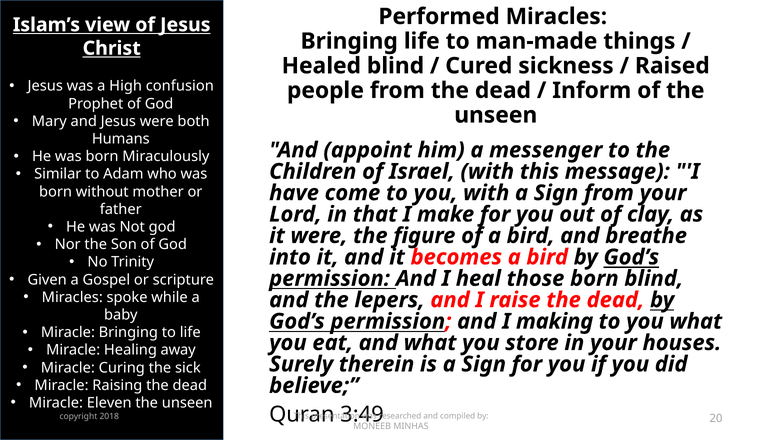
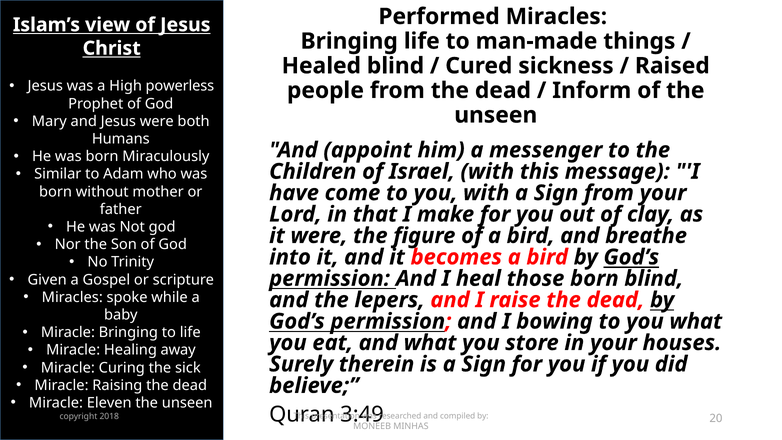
confusion: confusion -> powerless
making: making -> bowing
